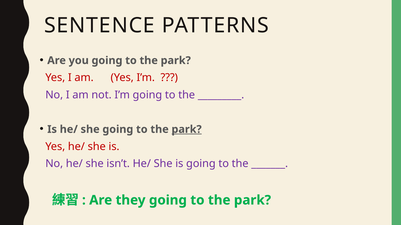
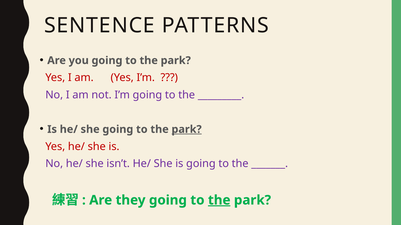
the at (219, 201) underline: none -> present
